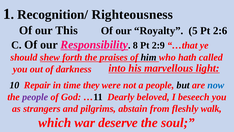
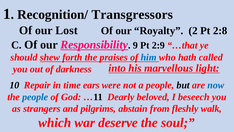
Righteousness: Righteousness -> Transgressors
This: This -> Lost
5: 5 -> 2
2:6: 2:6 -> 2:8
8: 8 -> 9
him colour: black -> blue
they: they -> ears
people at (35, 97) colour: purple -> blue
